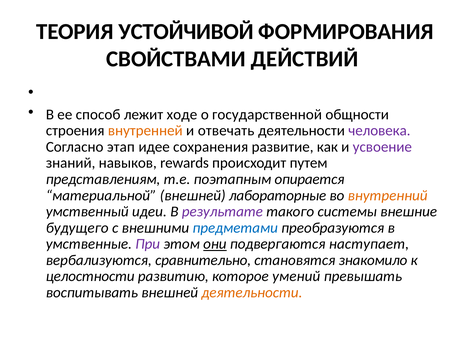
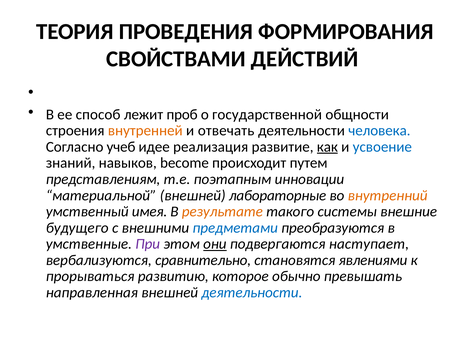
УСТОЙЧИВОЙ: УСТОЙЧИВОЙ -> ПРОВЕДЕНИЯ
ходе: ходе -> проб
человека colour: purple -> blue
этап: этап -> учеб
сохранения: сохранения -> реализация
как underline: none -> present
усвоение colour: purple -> blue
rewards: rewards -> become
опирается: опирается -> инновации
идеи: идеи -> имея
результате colour: purple -> orange
знакомило: знакомило -> явлениями
целостности: целостности -> прорываться
умений: умений -> обычно
воспитывать: воспитывать -> направленная
деятельности at (252, 293) colour: orange -> blue
